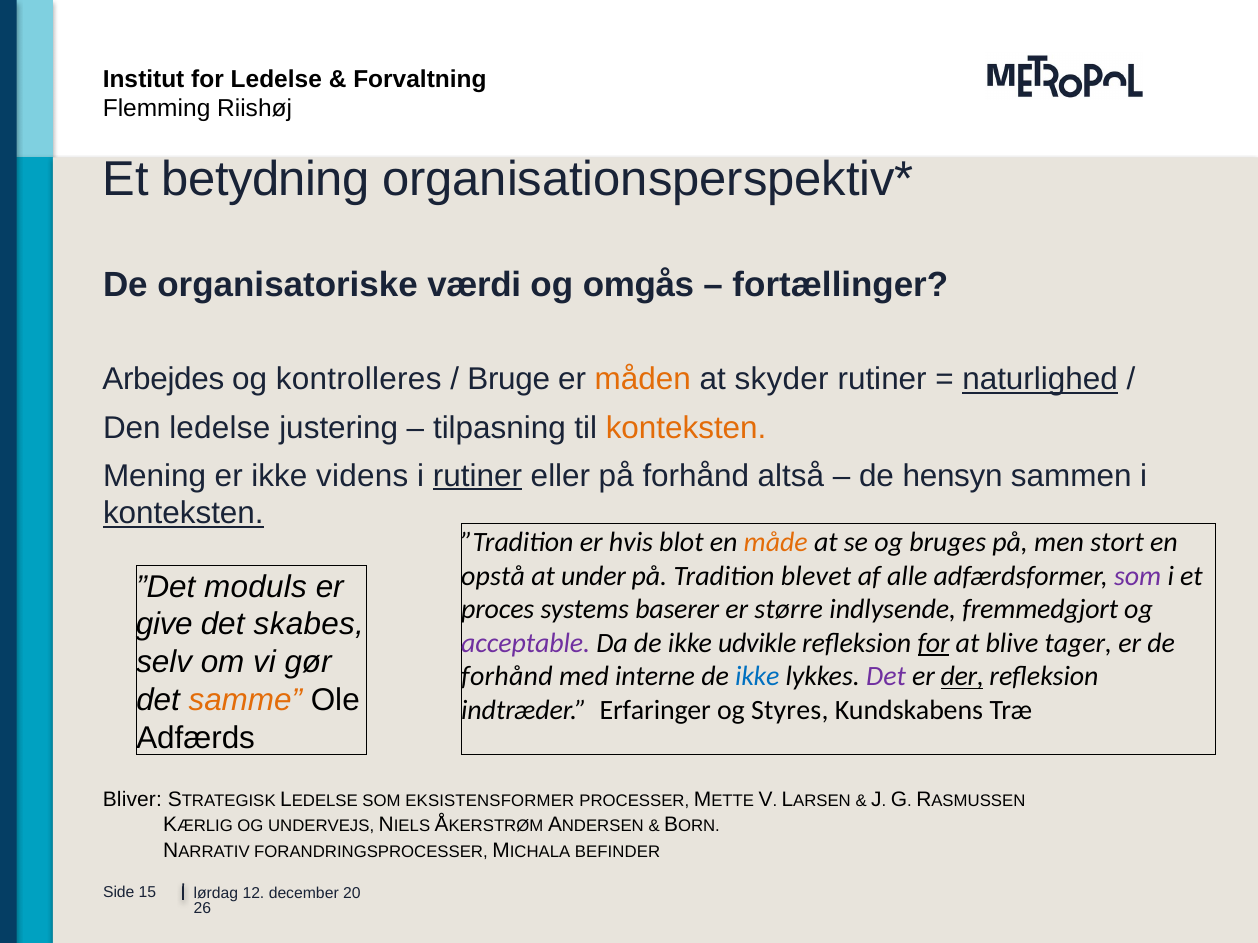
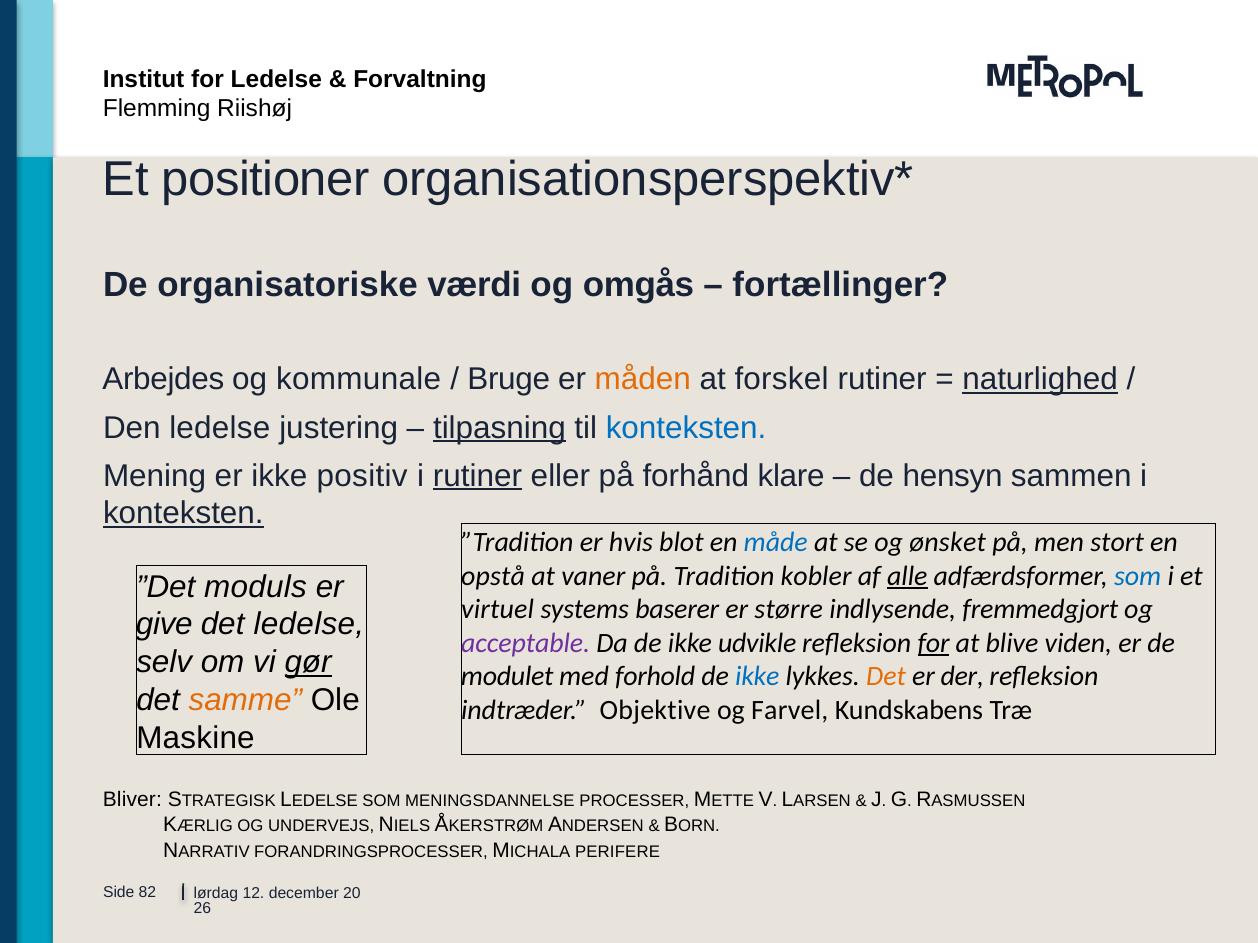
betydning: betydning -> positioner
kontrolleres: kontrolleres -> kommunale
skyder: skyder -> forskel
tilpasning underline: none -> present
konteksten at (686, 428) colour: orange -> blue
videns: videns -> positiv
altså: altså -> klare
måde colour: orange -> blue
bruges: bruges -> ønsket
under: under -> vaner
blevet: blevet -> kobler
alle underline: none -> present
som at (1138, 576) colour: purple -> blue
proces: proces -> virtuel
det skabes: skabes -> ledelse
tager: tager -> viden
gør underline: none -> present
forhånd at (507, 677): forhånd -> modulet
interne: interne -> forhold
Det at (886, 677) colour: purple -> orange
der underline: present -> none
Erfaringer: Erfaringer -> Objektive
Styres: Styres -> Farvel
Adfærds: Adfærds -> Maskine
EKSISTENSFORMER: EKSISTENSFORMER -> MENINGSDANNELSE
BEFINDER: BEFINDER -> PERIFERE
15: 15 -> 82
